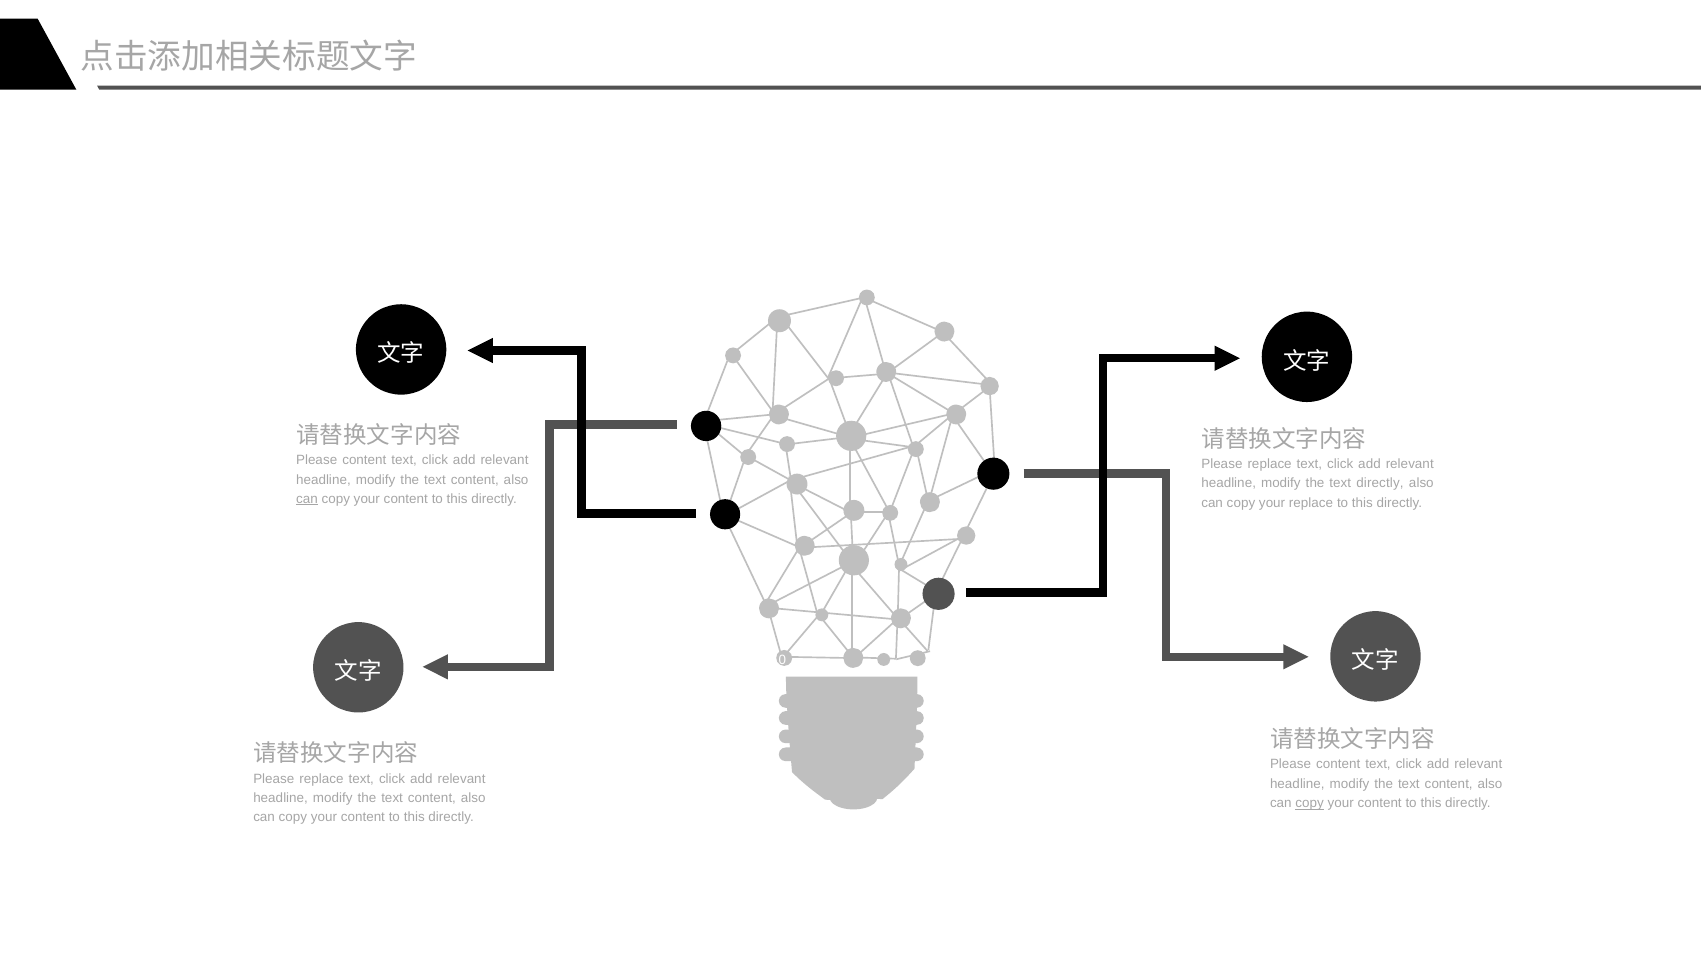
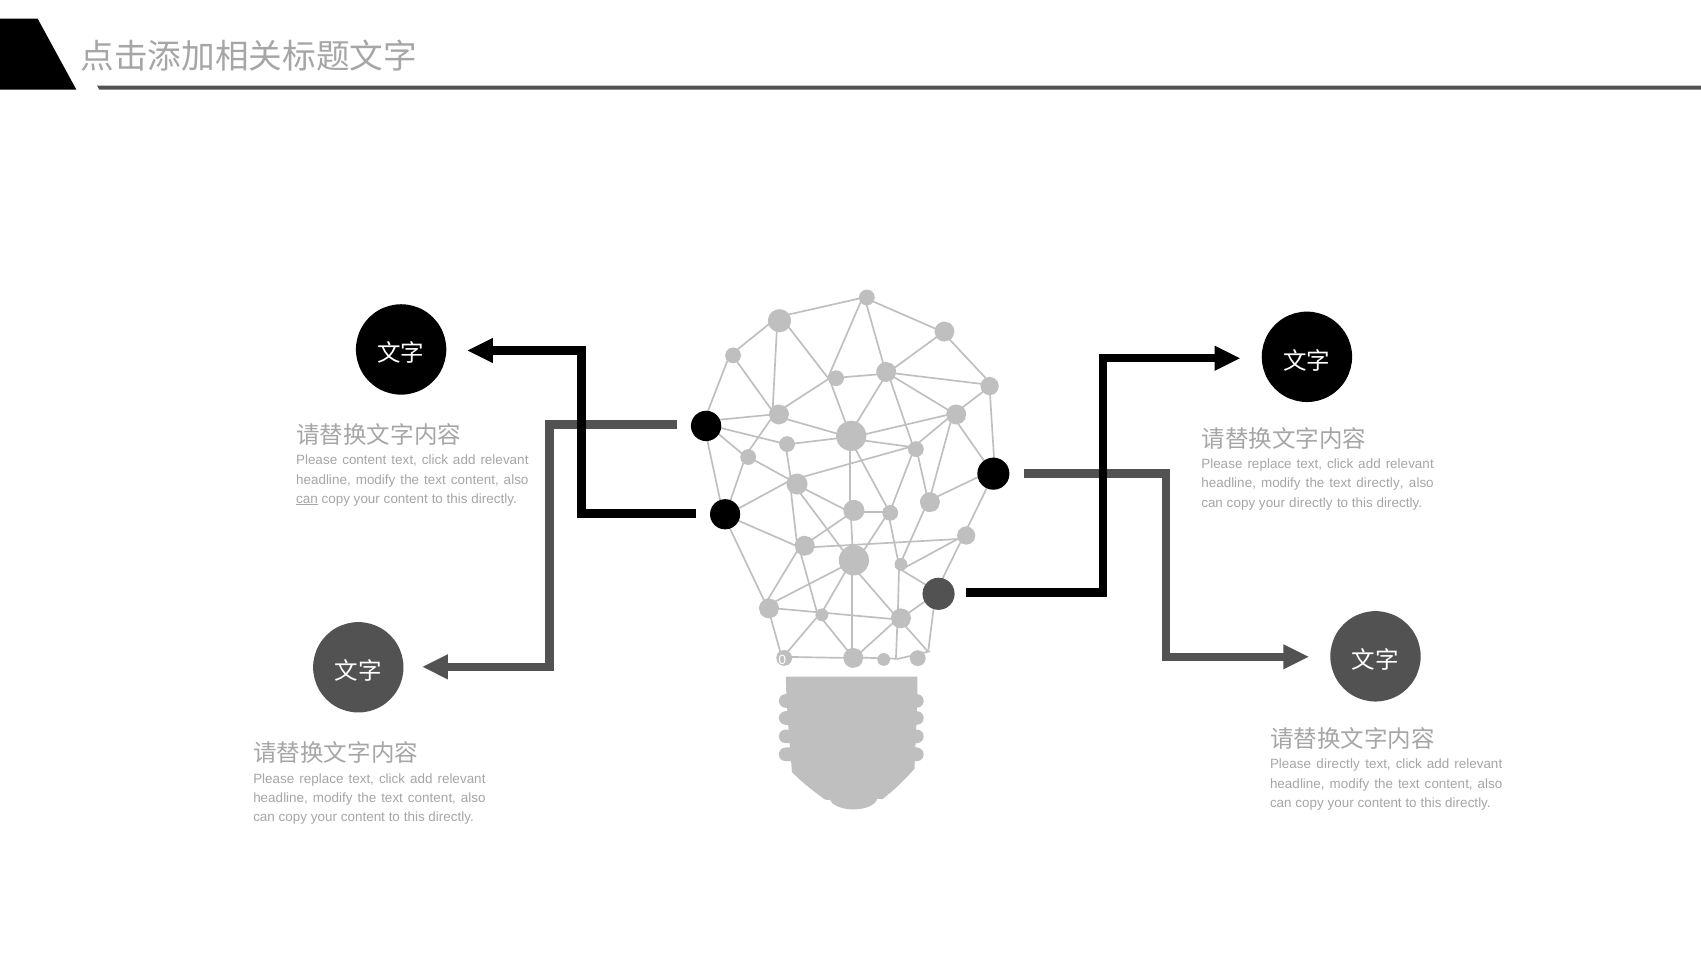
replace at (1311, 503): replace -> directly
content at (1338, 764): content -> directly
copy at (1310, 803) underline: present -> none
